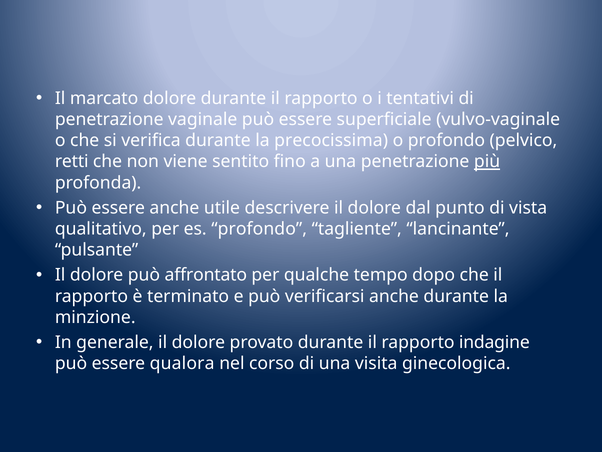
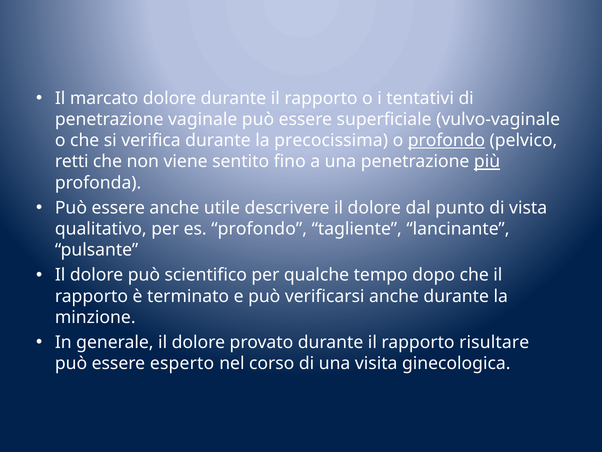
profondo at (446, 140) underline: none -> present
affrontato: affrontato -> scientifico
indagine: indagine -> risultare
qualora: qualora -> esperto
